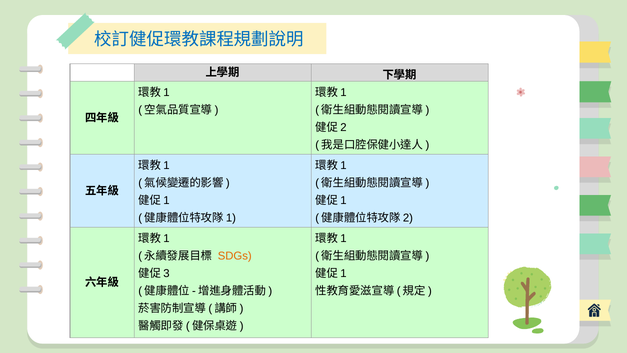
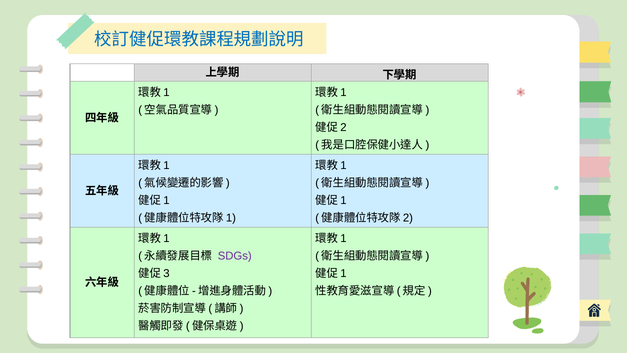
SDGs colour: orange -> purple
